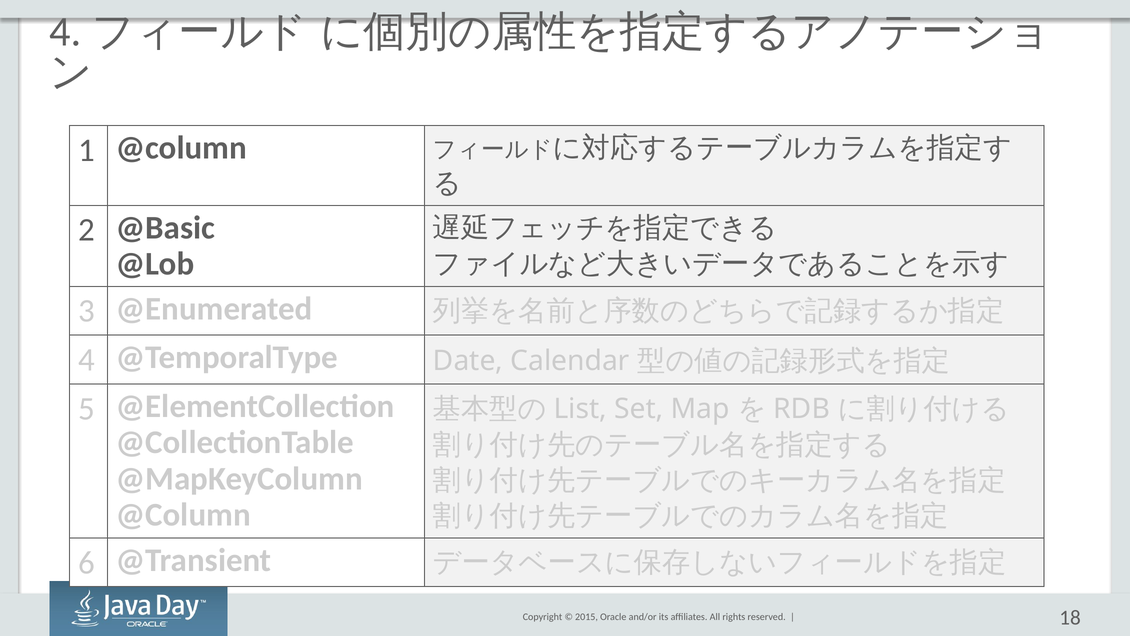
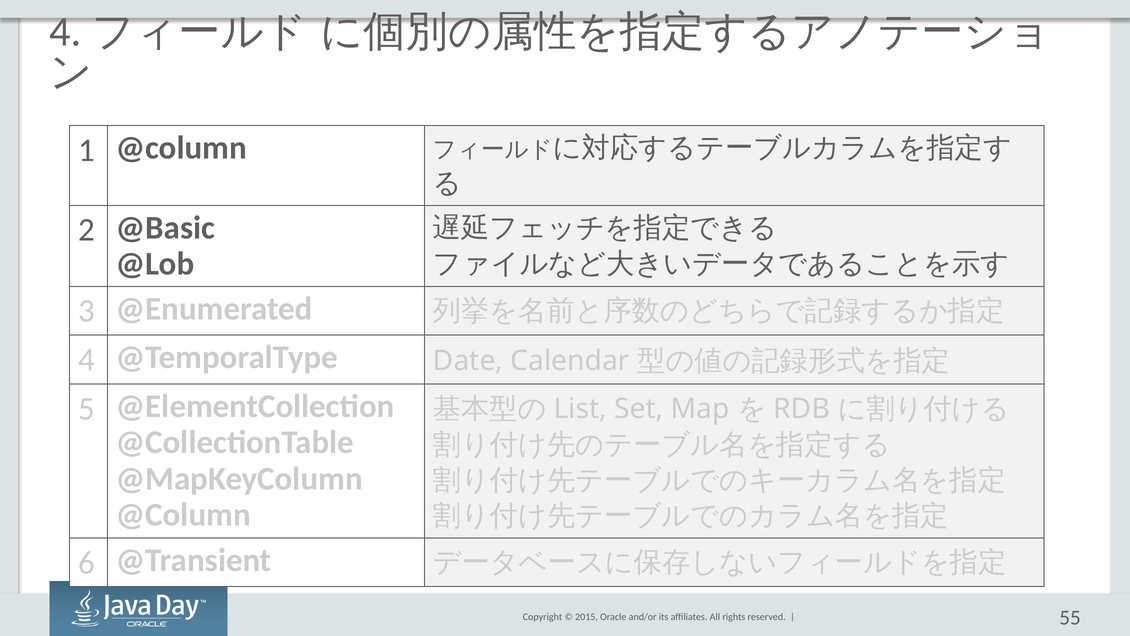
18: 18 -> 55
